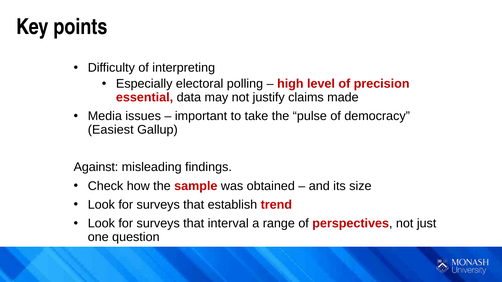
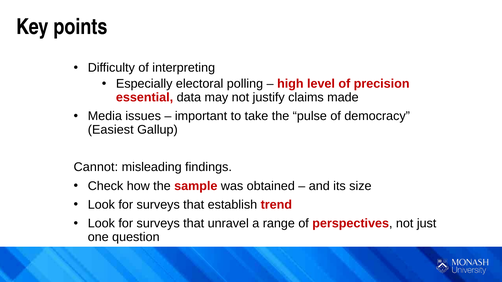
Against: Against -> Cannot
interval: interval -> unravel
